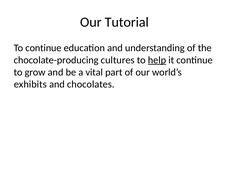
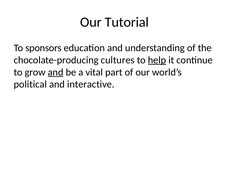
To continue: continue -> sponsors
and at (56, 72) underline: none -> present
exhibits: exhibits -> political
chocolates: chocolates -> interactive
